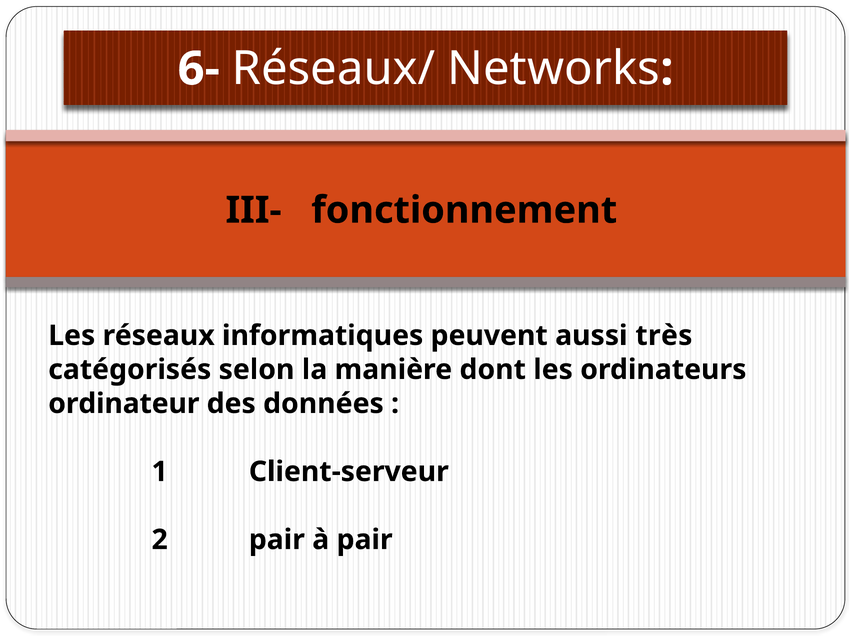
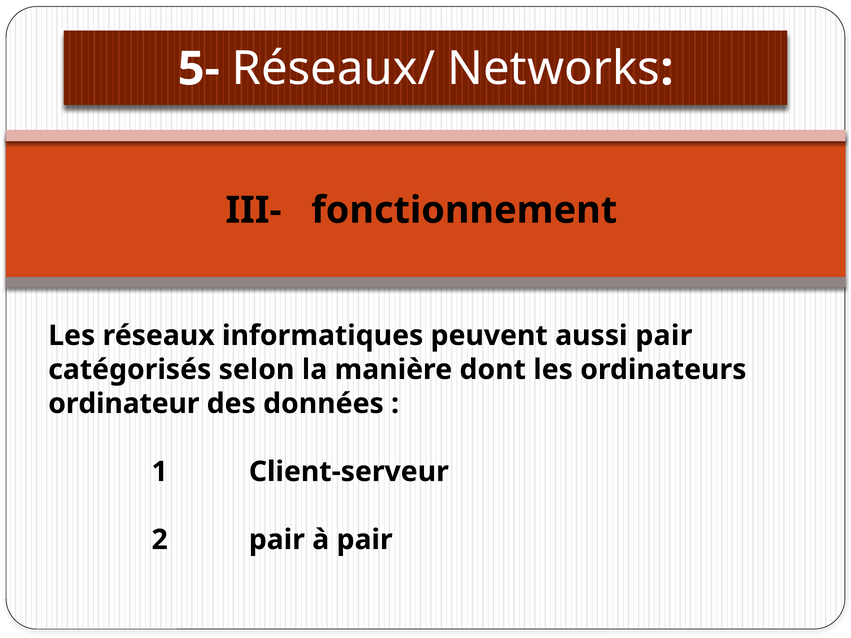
6-: 6- -> 5-
aussi très: très -> pair
